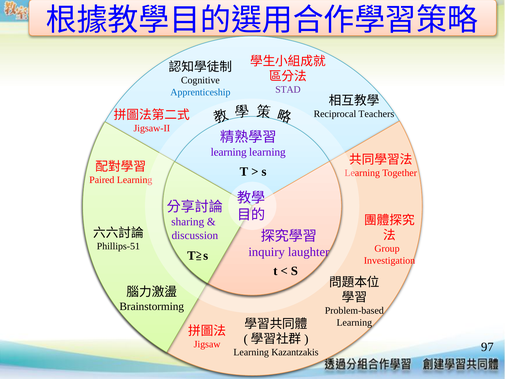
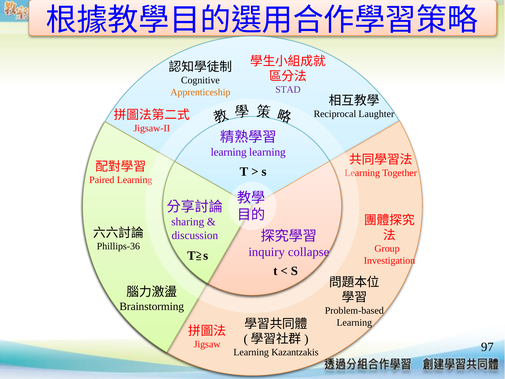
Apprenticeship colour: blue -> orange
Teachers: Teachers -> Laughter
Phillips-51: Phillips-51 -> Phillips-36
laughter: laughter -> collapse
